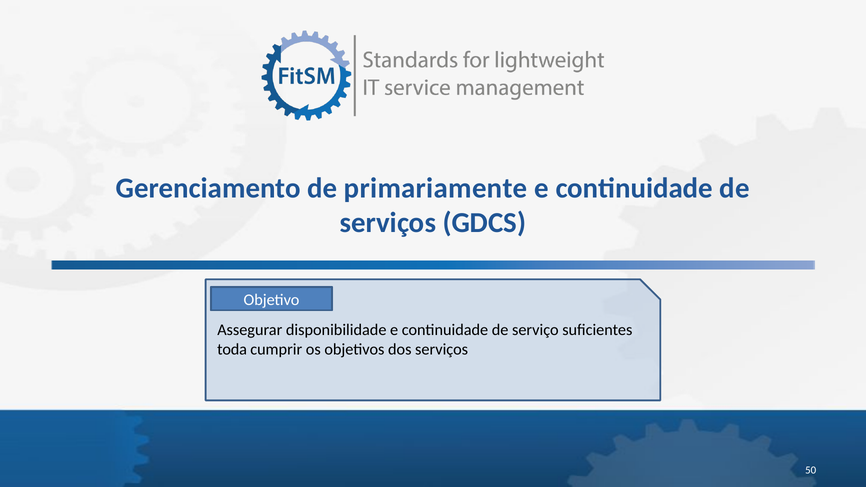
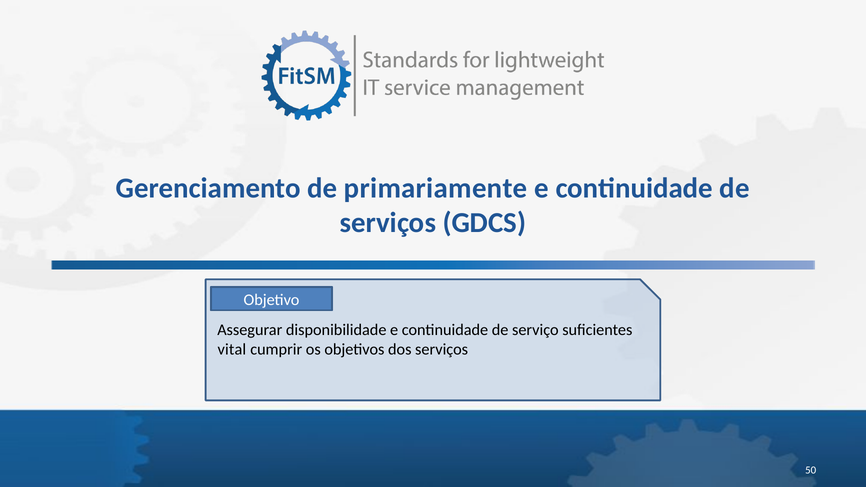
toda: toda -> vital
